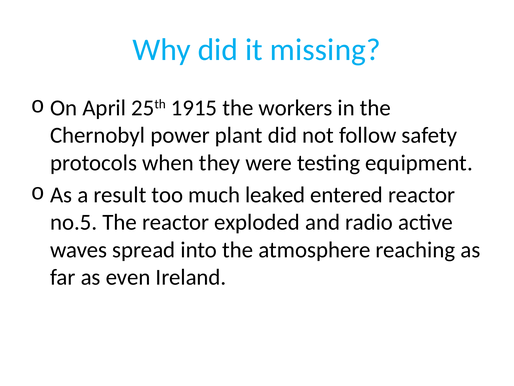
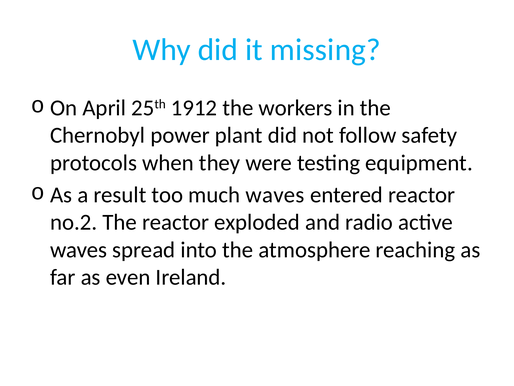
1915: 1915 -> 1912
much leaked: leaked -> waves
no.5: no.5 -> no.2
